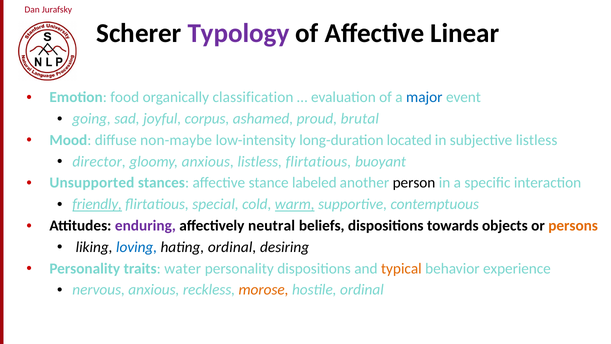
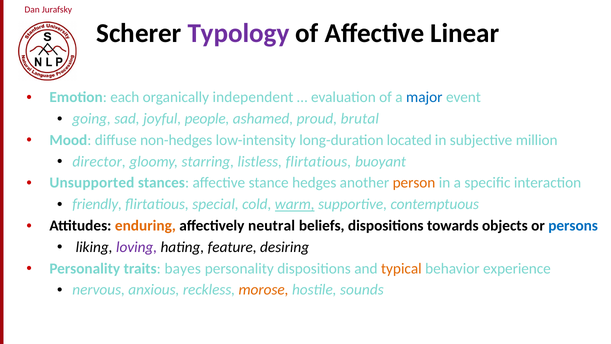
food: food -> each
classification: classification -> independent
corpus: corpus -> people
non-maybe: non-maybe -> non-hedges
subjective listless: listless -> million
gloomy anxious: anxious -> starring
labeled: labeled -> hedges
person colour: black -> orange
friendly underline: present -> none
enduring colour: purple -> orange
persons colour: orange -> blue
loving colour: blue -> purple
hating ordinal: ordinal -> feature
water: water -> bayes
hostile ordinal: ordinal -> sounds
